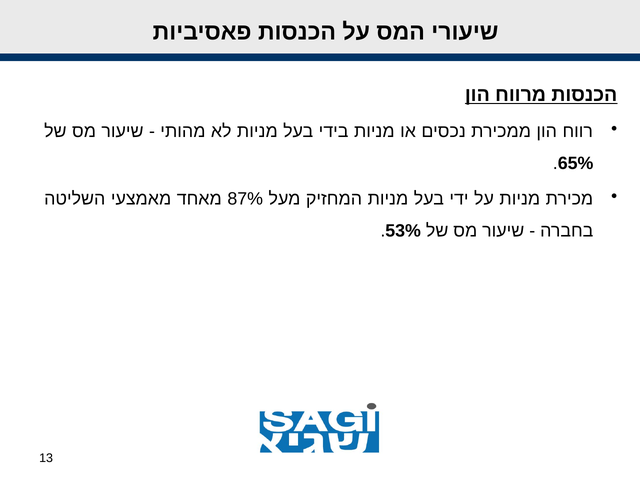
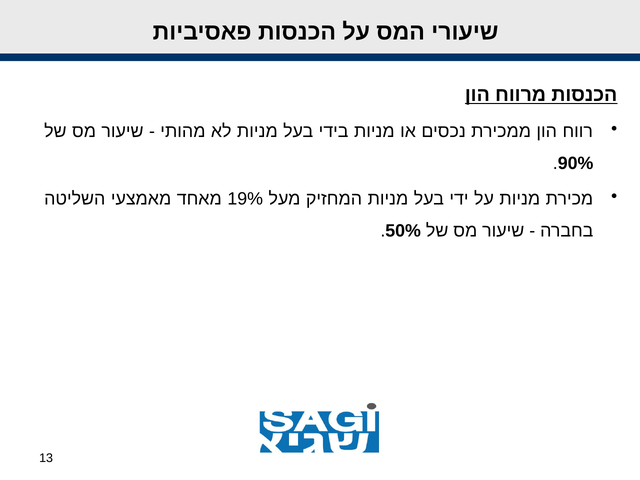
65%: 65% -> 90%
87%: 87% -> 19%
53%: 53% -> 50%
